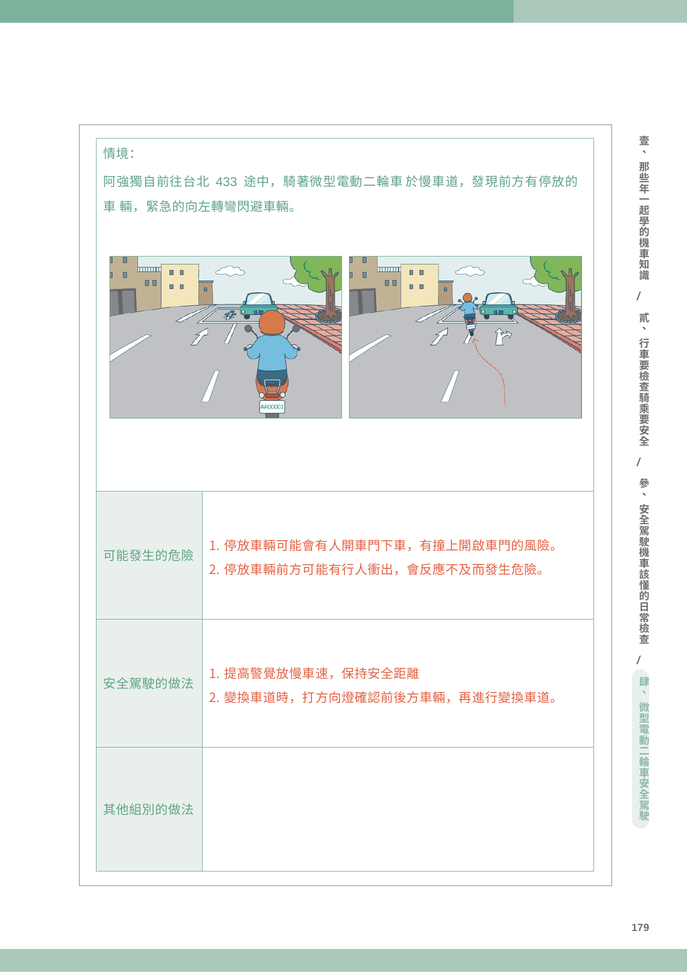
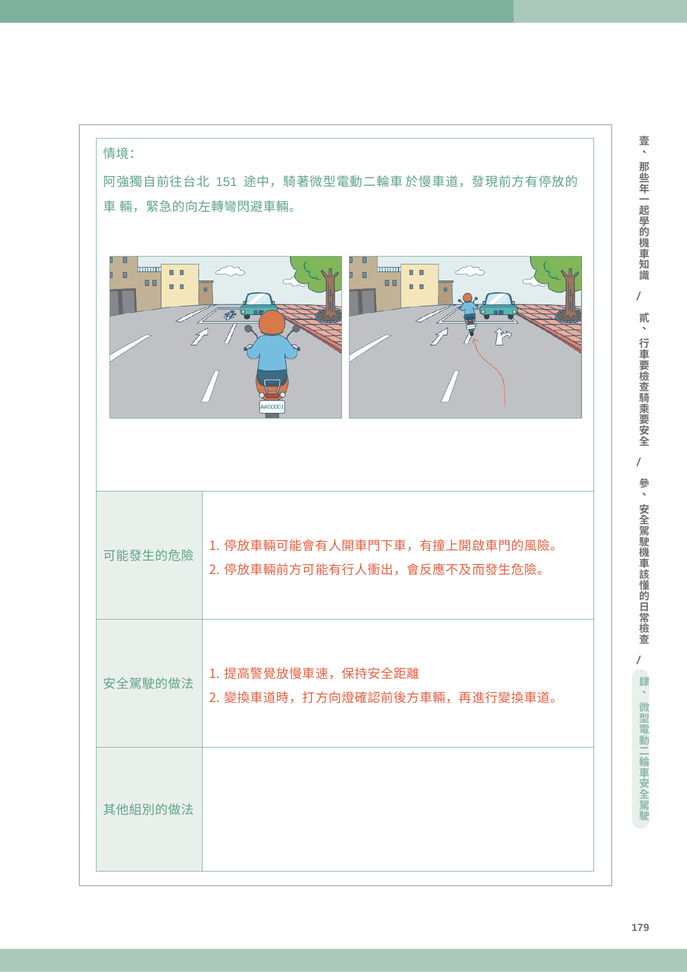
433: 433 -> 151
